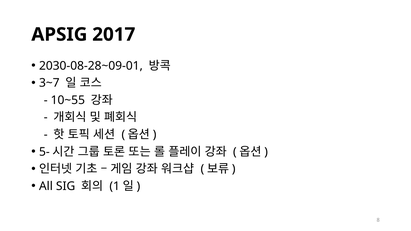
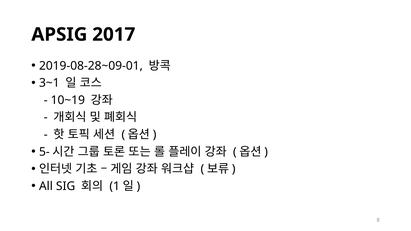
2030-08-28~09-01: 2030-08-28~09-01 -> 2019-08-28~09-01
3~7: 3~7 -> 3~1
10~55: 10~55 -> 10~19
